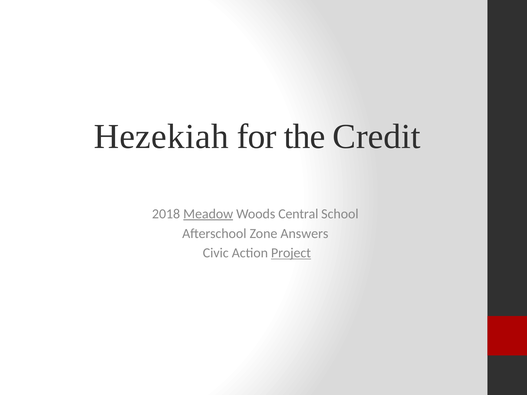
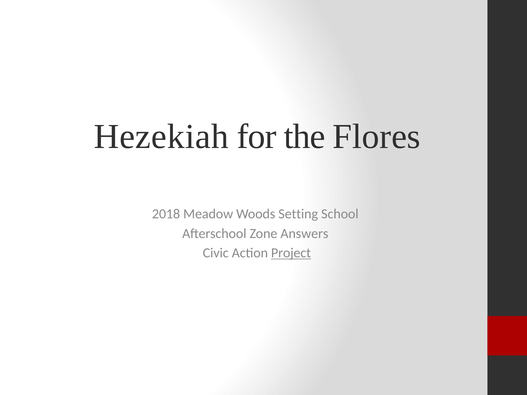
Credit: Credit -> Flores
Meadow underline: present -> none
Central: Central -> Setting
